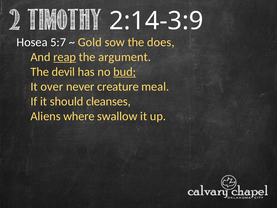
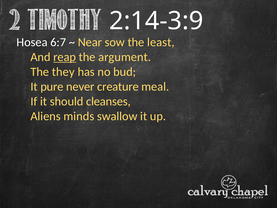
5:7: 5:7 -> 6:7
Gold: Gold -> Near
does: does -> least
devil: devil -> they
bud underline: present -> none
over: over -> pure
where: where -> minds
